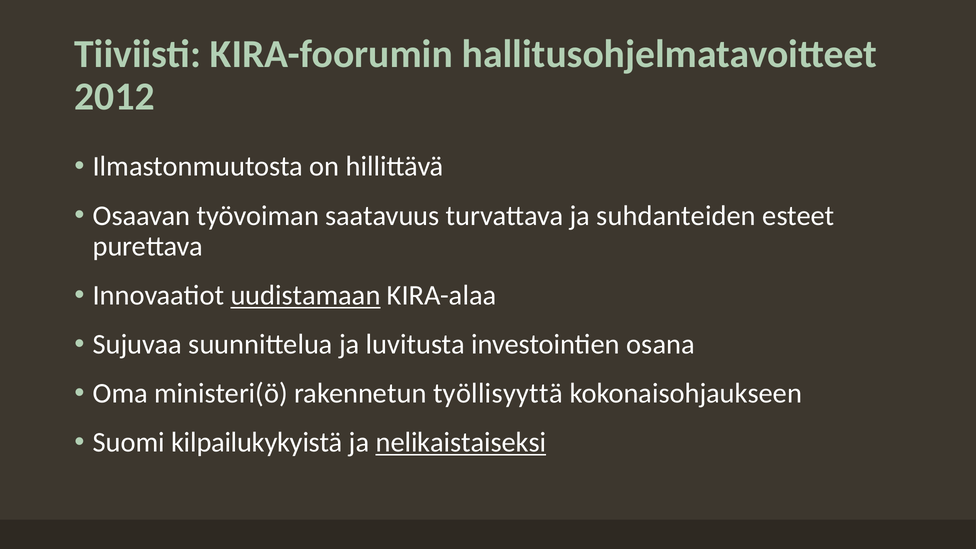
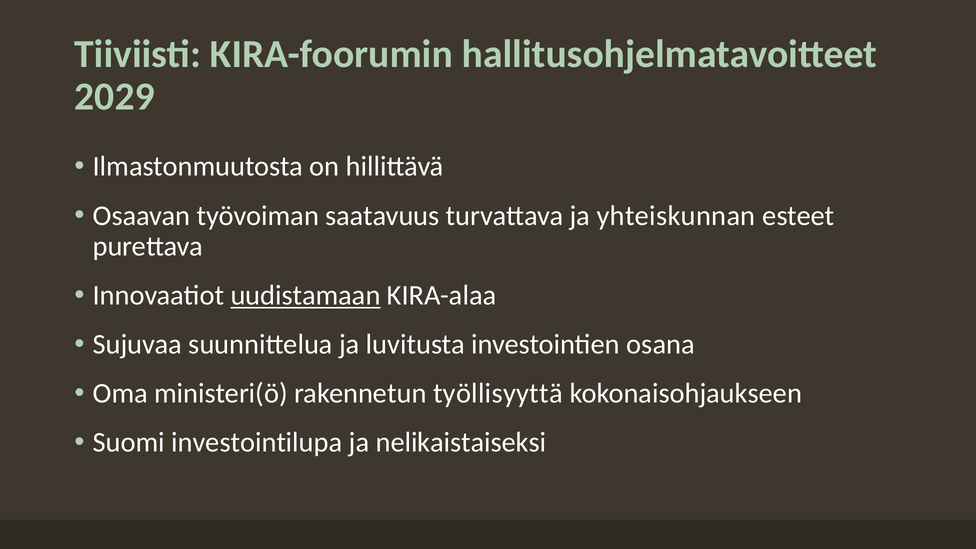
2012: 2012 -> 2029
suhdanteiden: suhdanteiden -> yhteiskunnan
kilpailukykyistä: kilpailukykyistä -> investointilupa
nelikaistaiseksi underline: present -> none
